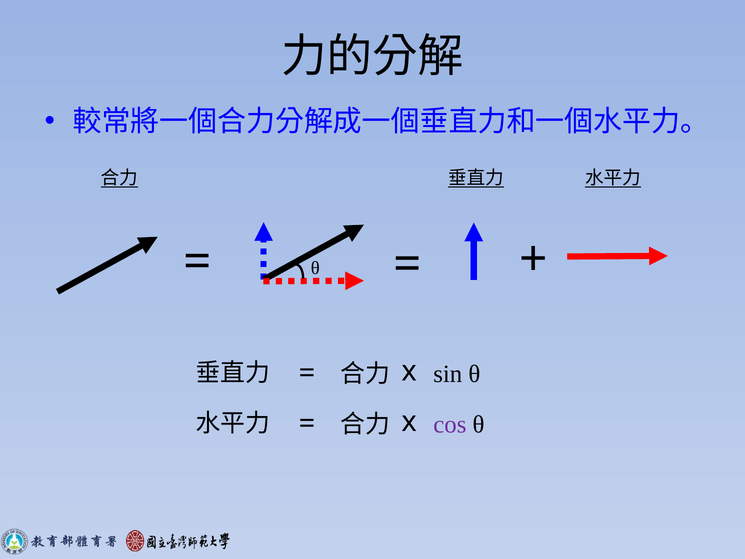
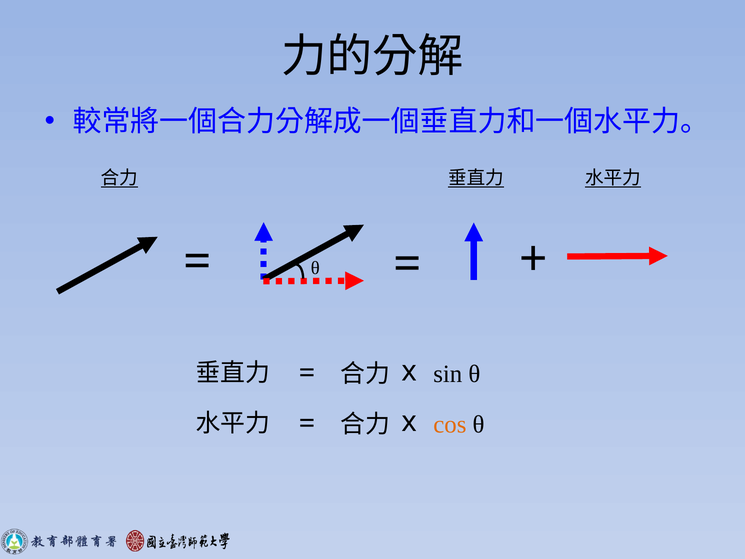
cos colour: purple -> orange
